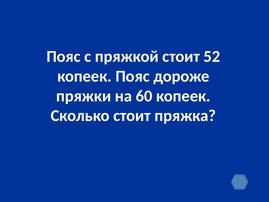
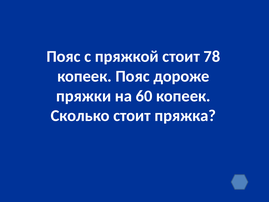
52: 52 -> 78
